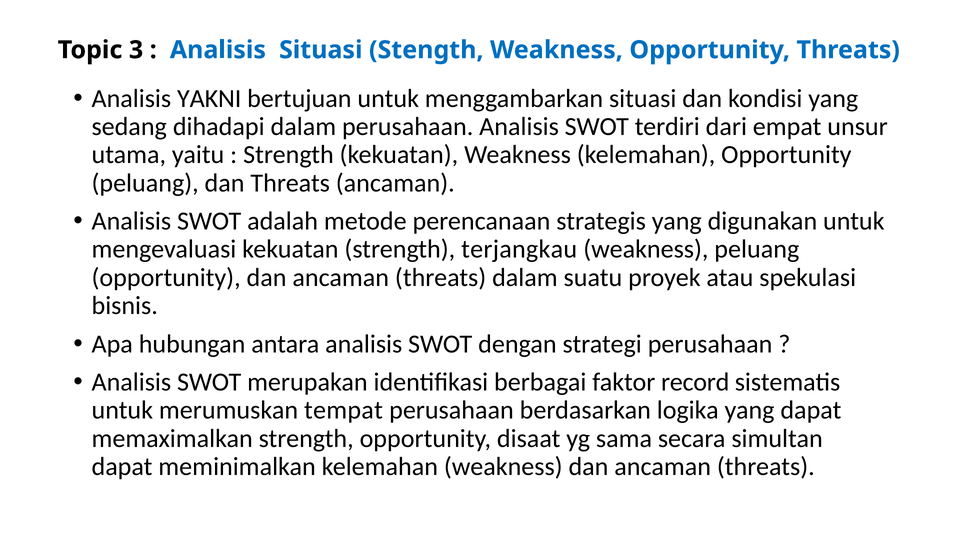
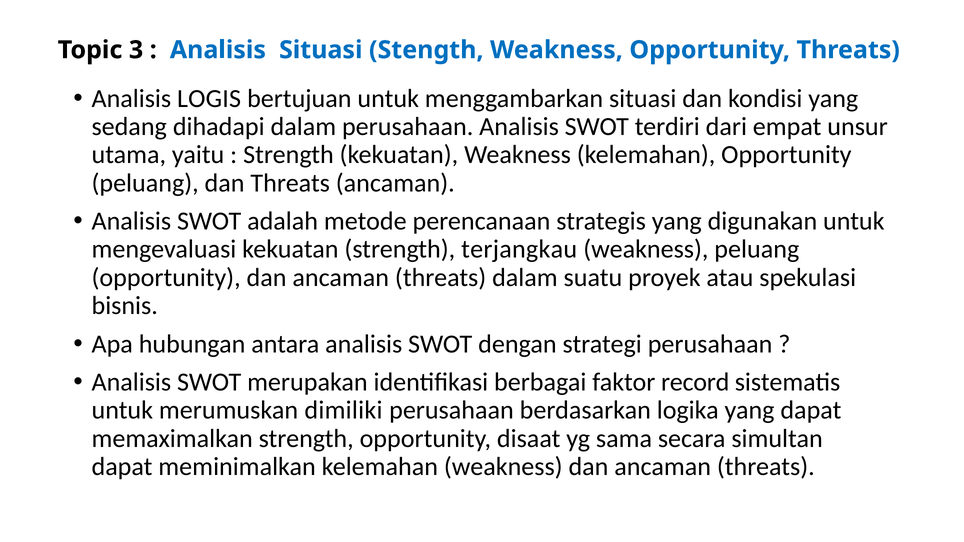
YAKNI: YAKNI -> LOGIS
tempat: tempat -> dimiliki
